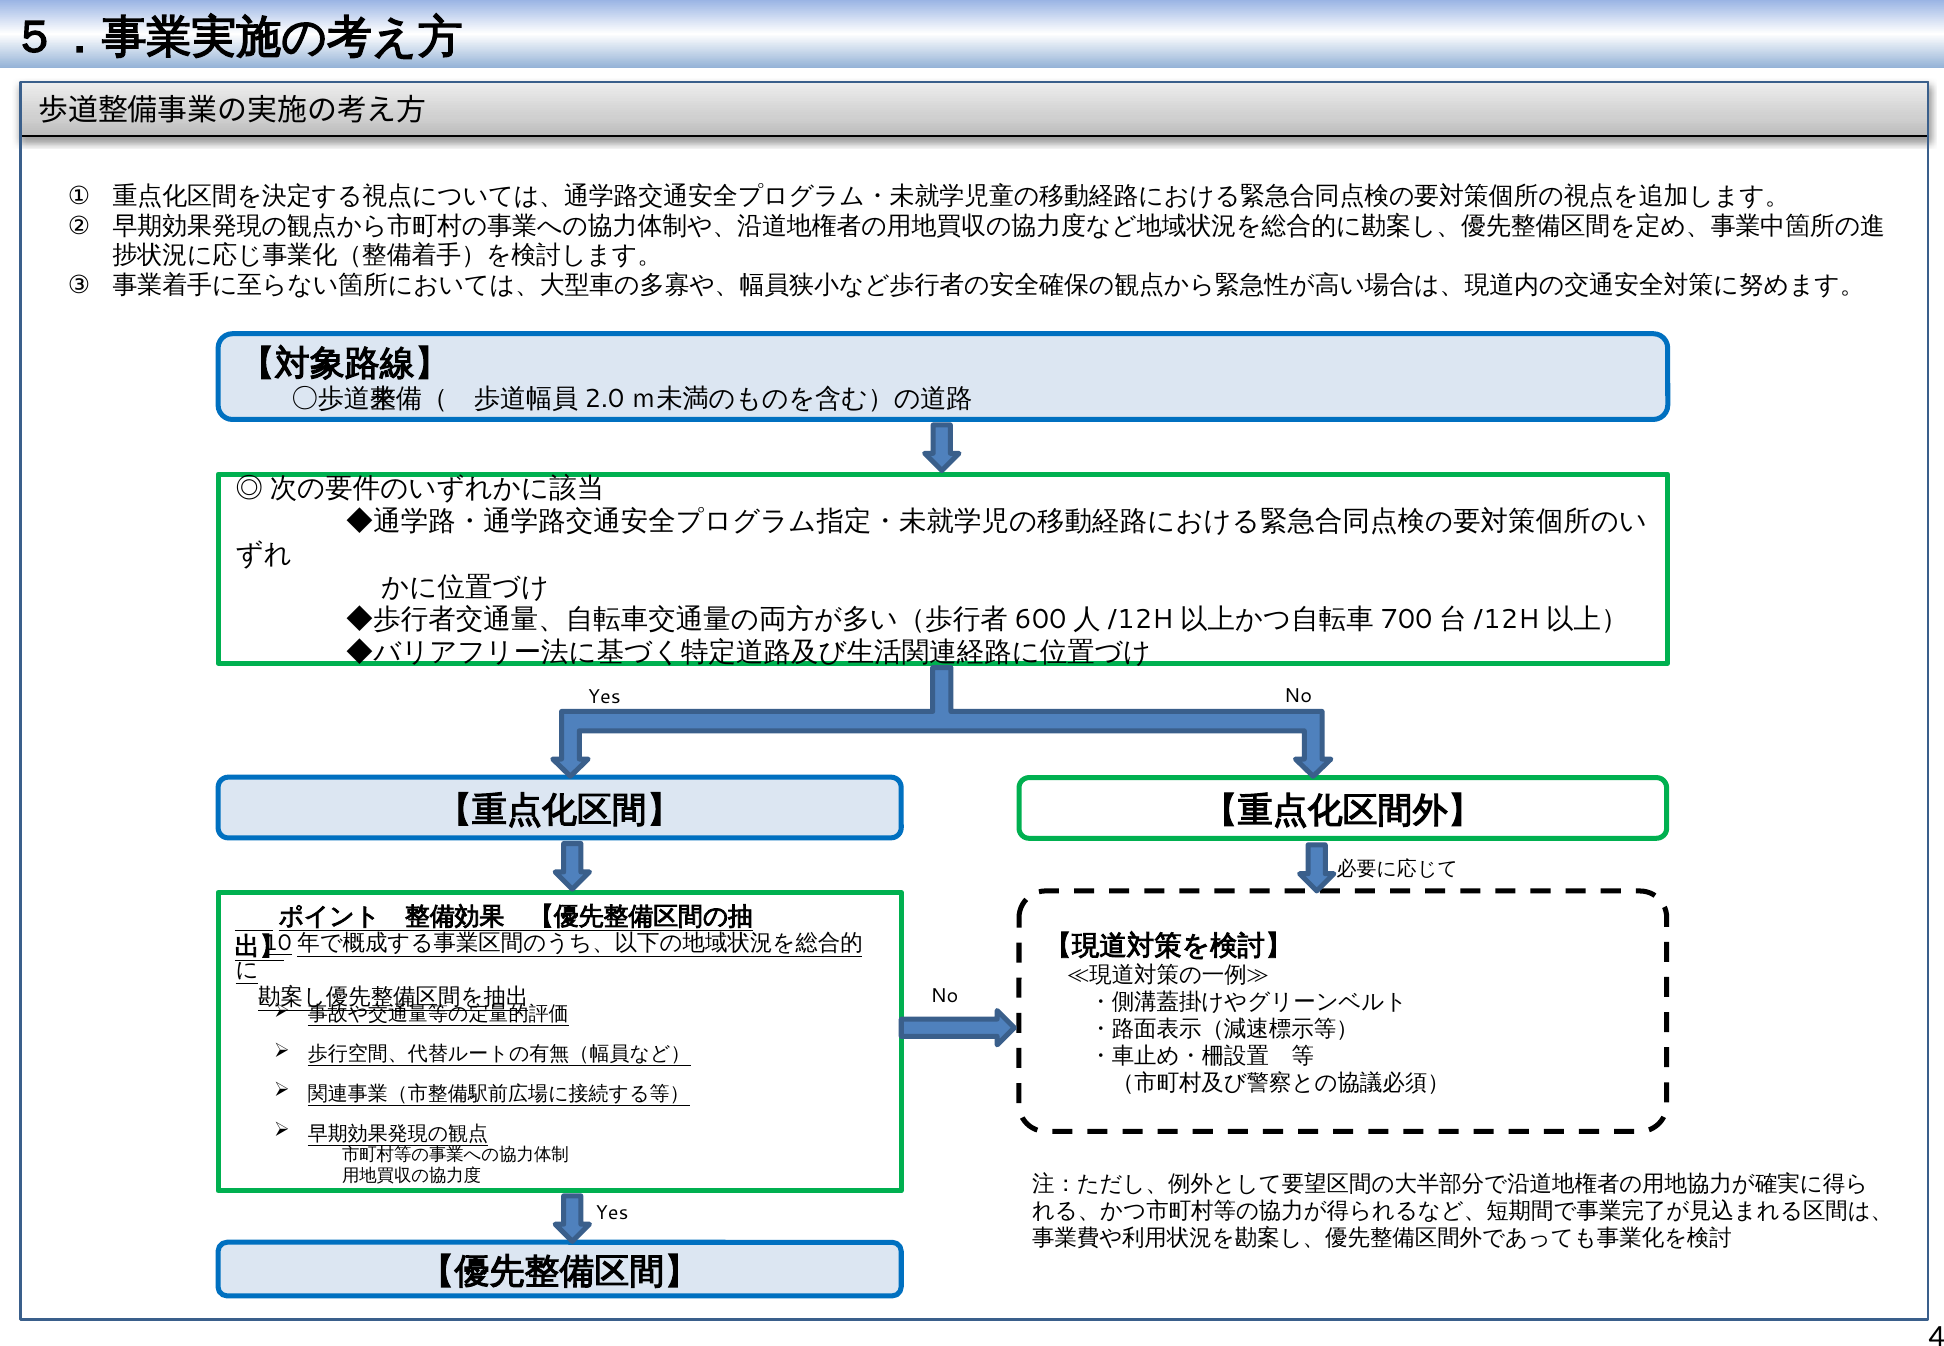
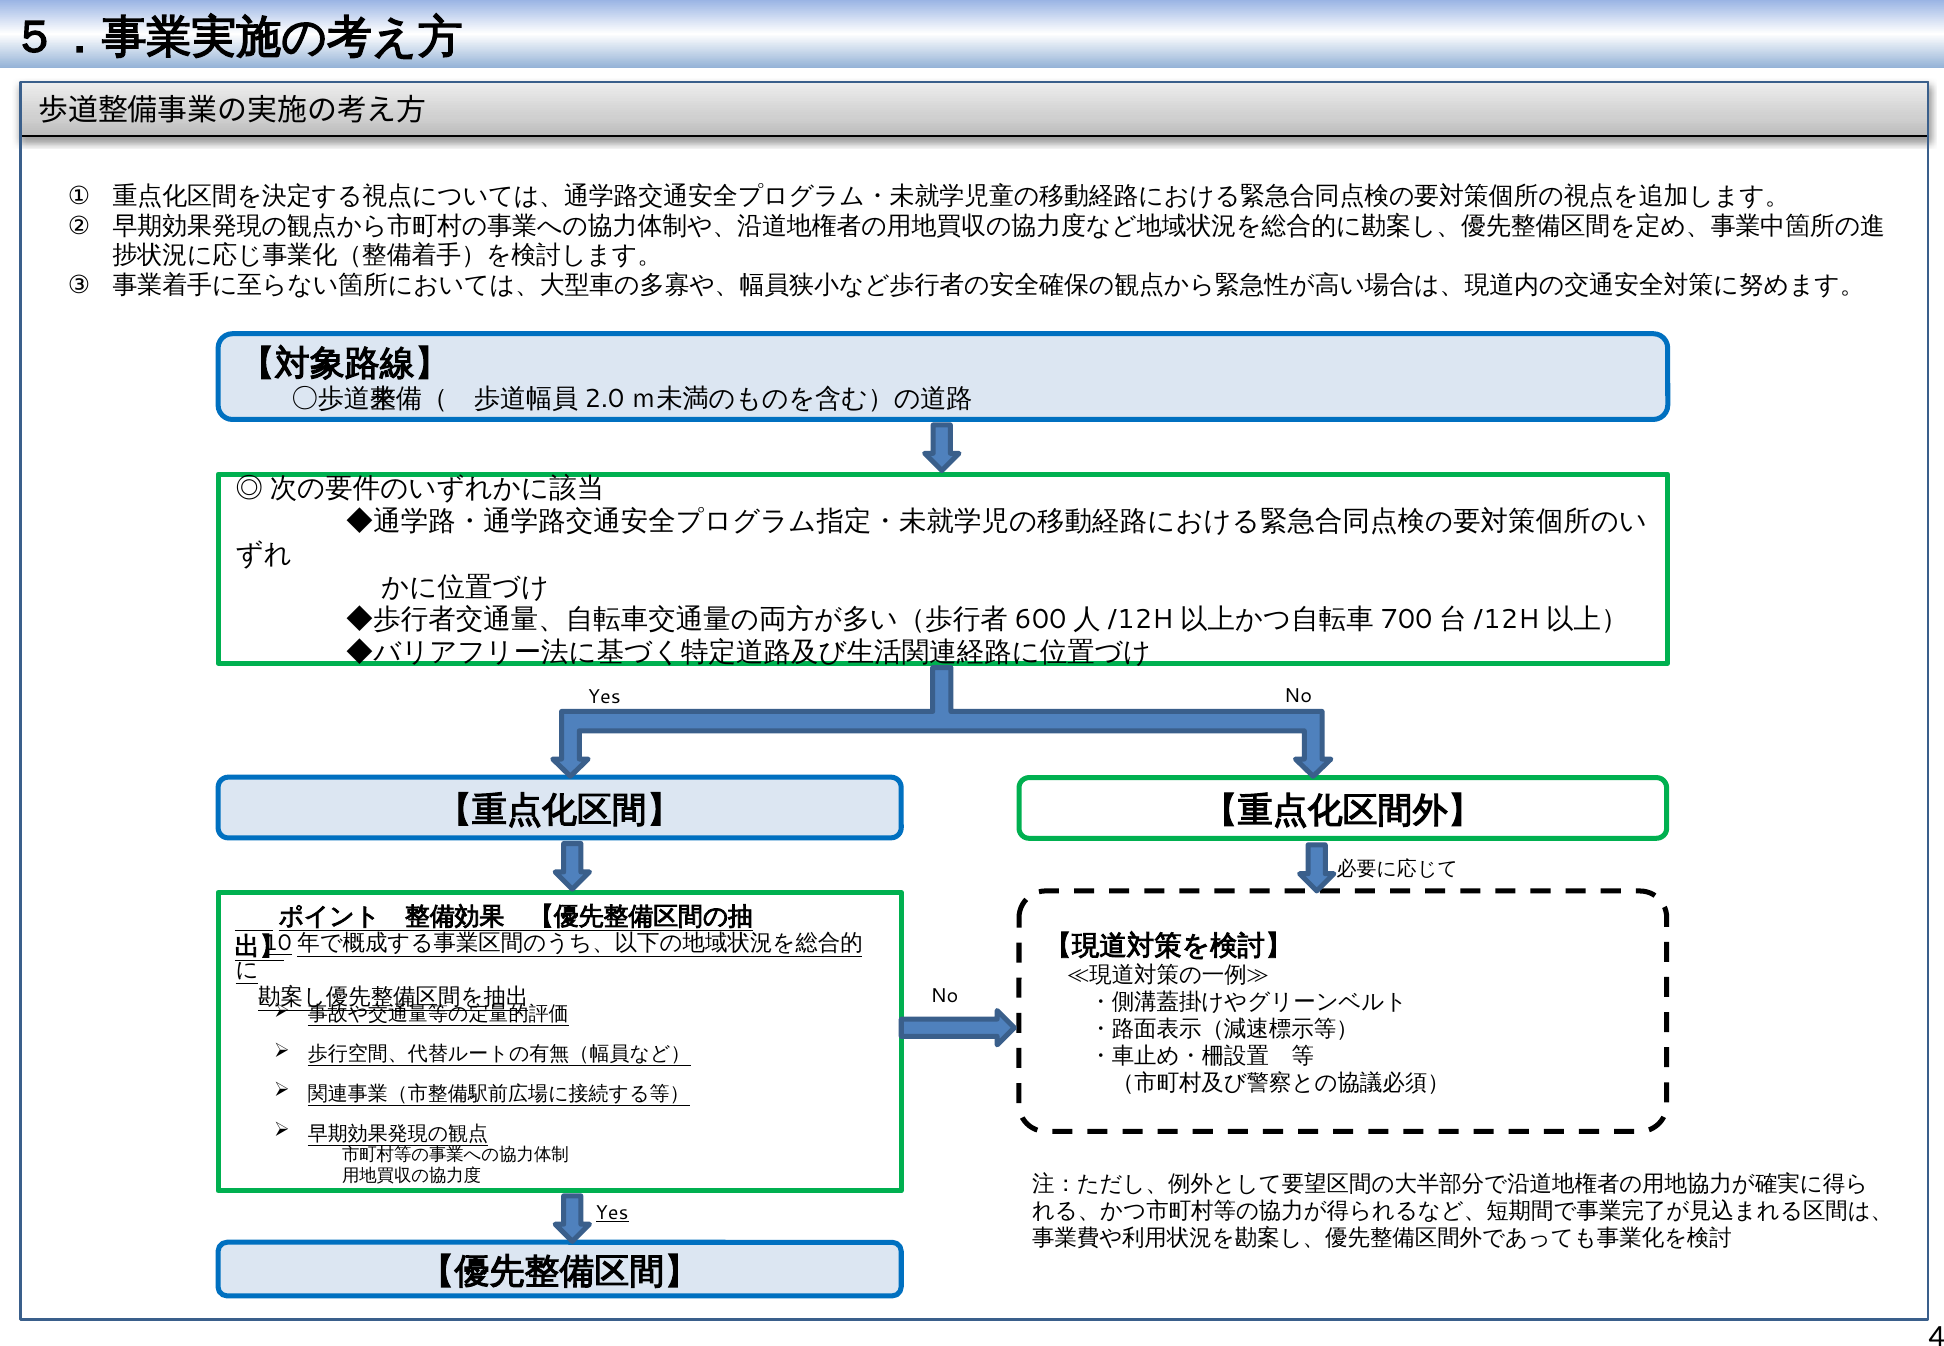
Yes at (612, 1213) underline: none -> present
